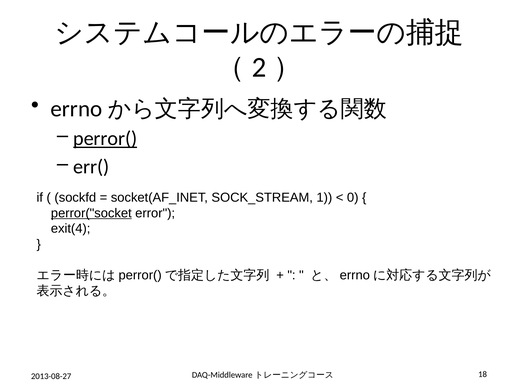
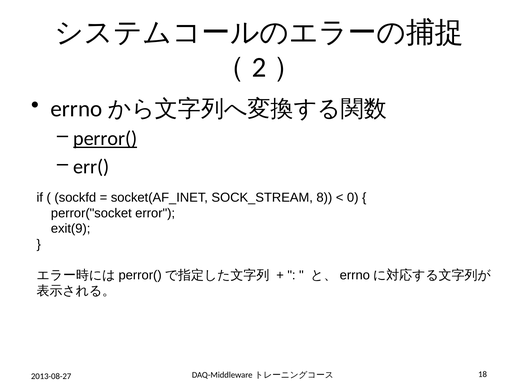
1: 1 -> 8
perror("socket underline: present -> none
exit(4: exit(4 -> exit(9
